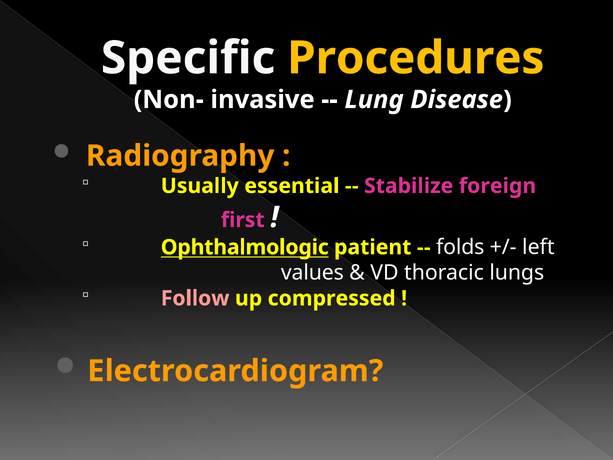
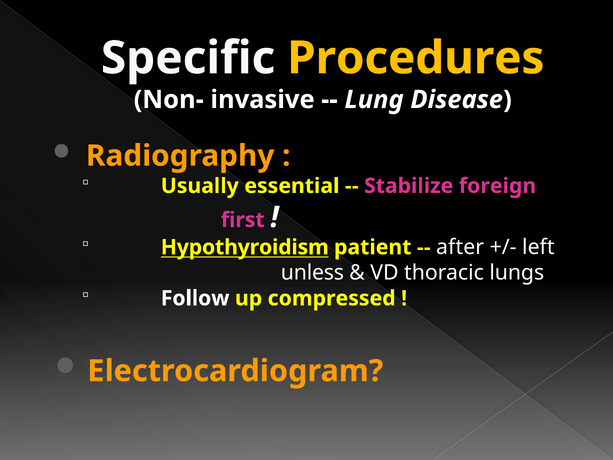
Ophthalmologic: Ophthalmologic -> Hypothyroidism
folds: folds -> after
values: values -> unless
Follow colour: pink -> white
